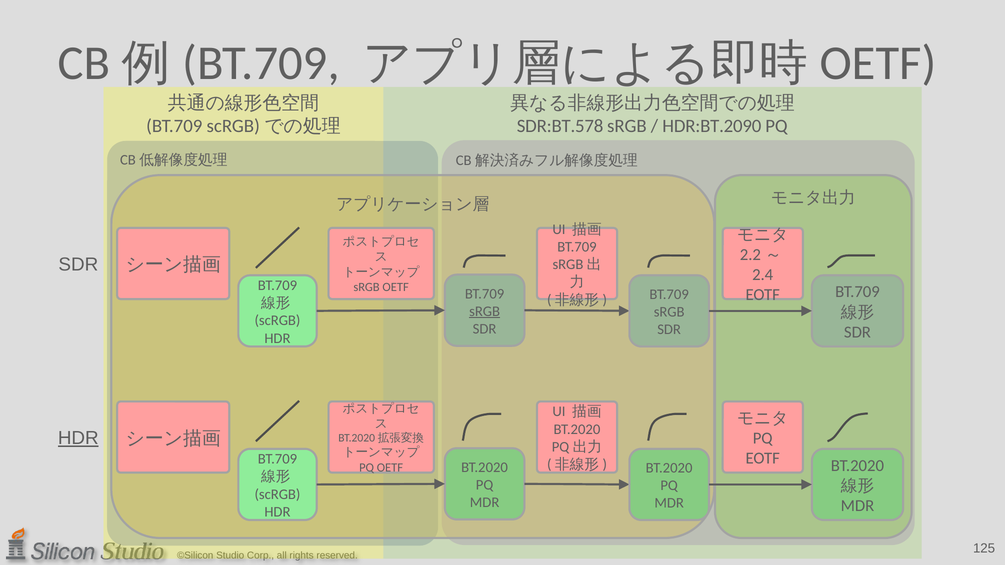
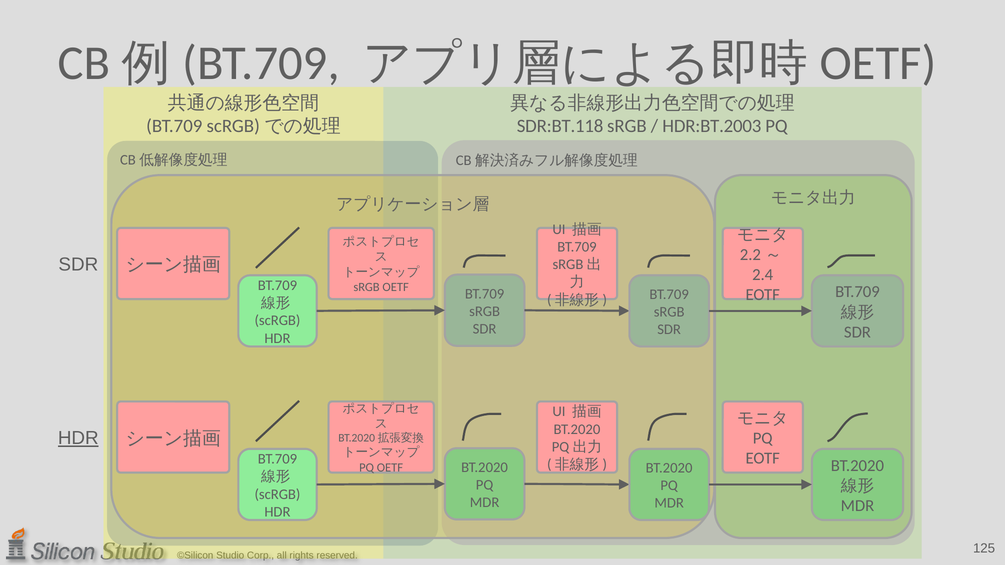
SDR:BT.578: SDR:BT.578 -> SDR:BT.118
HDR:BT.2090: HDR:BT.2090 -> HDR:BT.2003
sRGB at (485, 311) underline: present -> none
